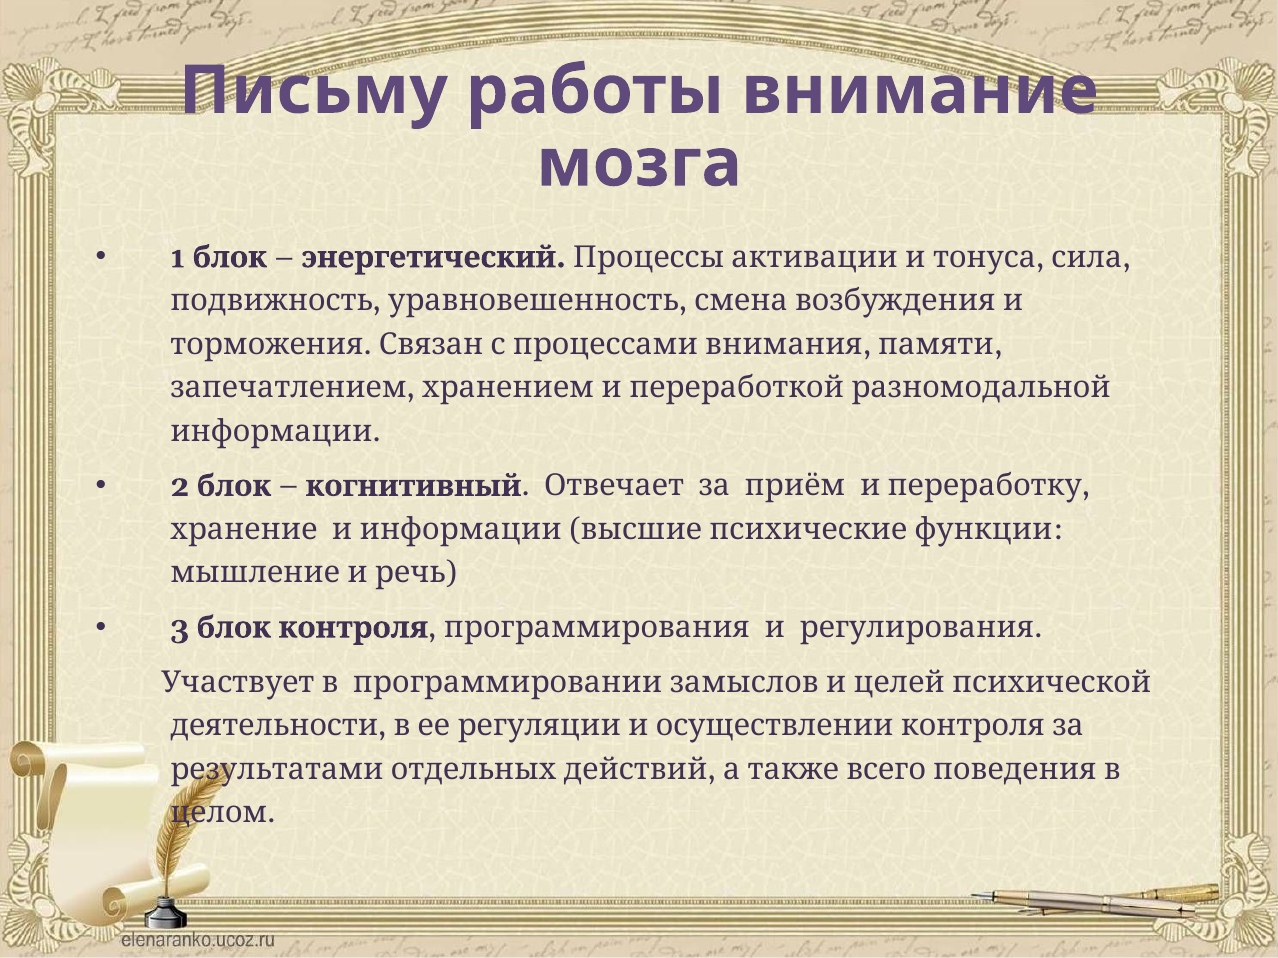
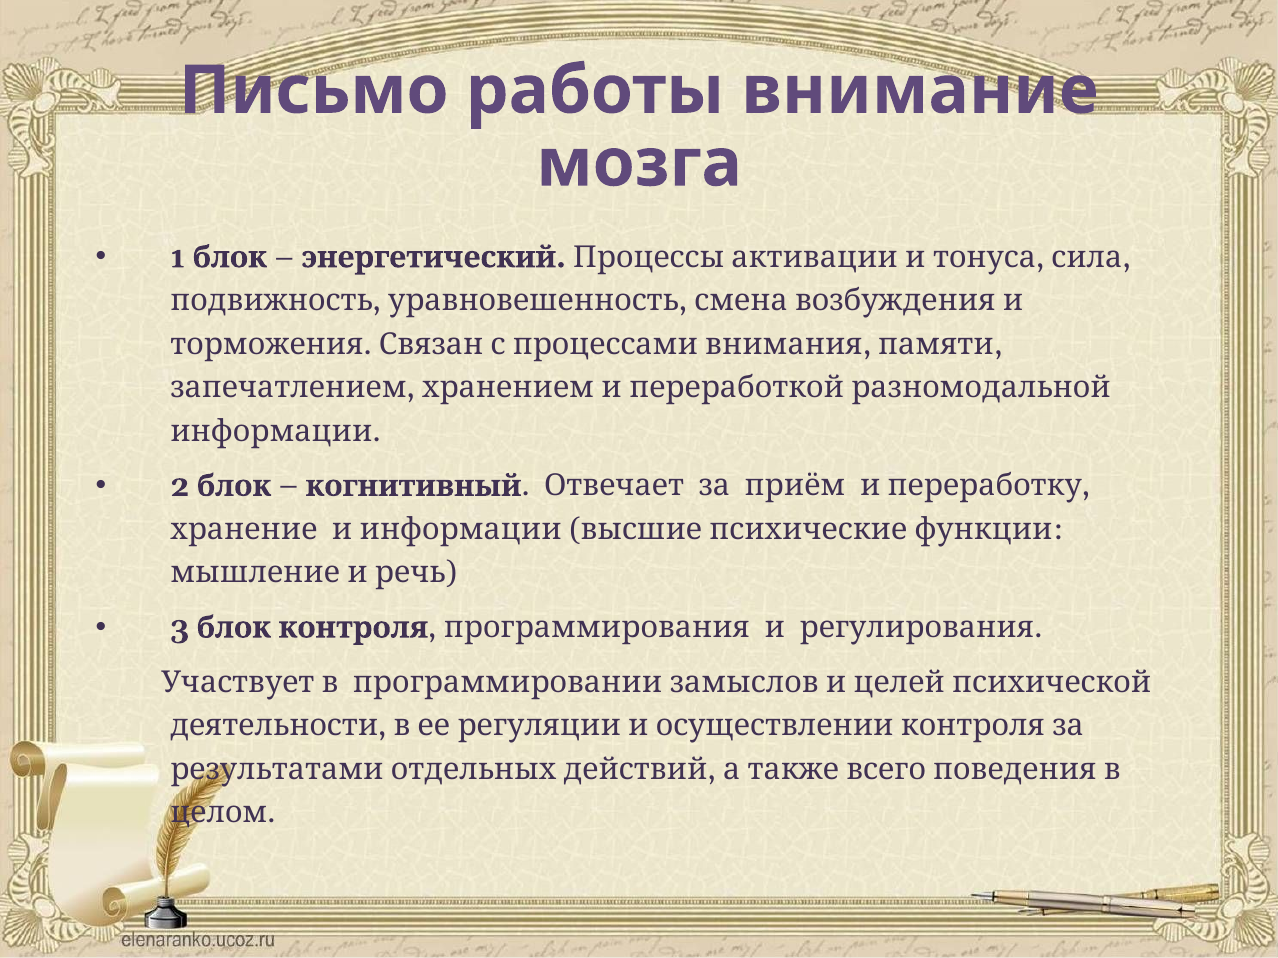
Письму: Письму -> Письмо
